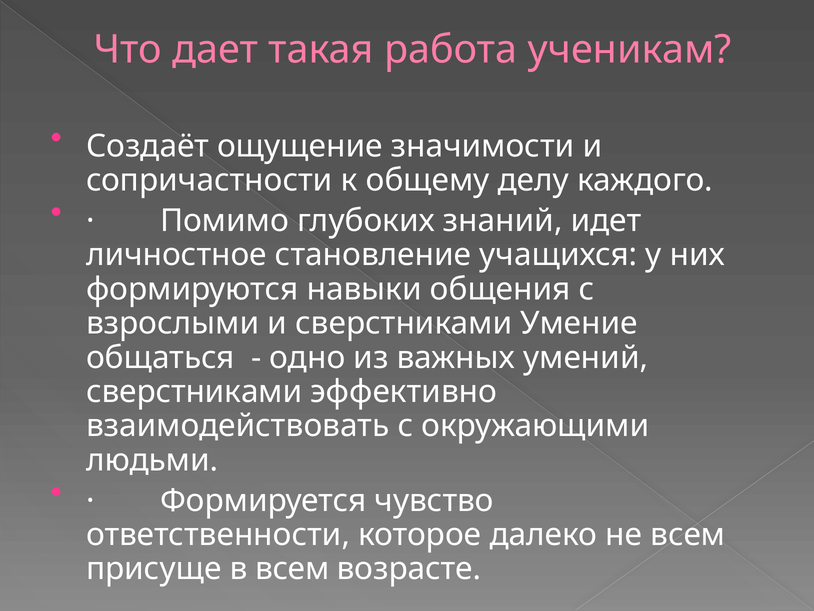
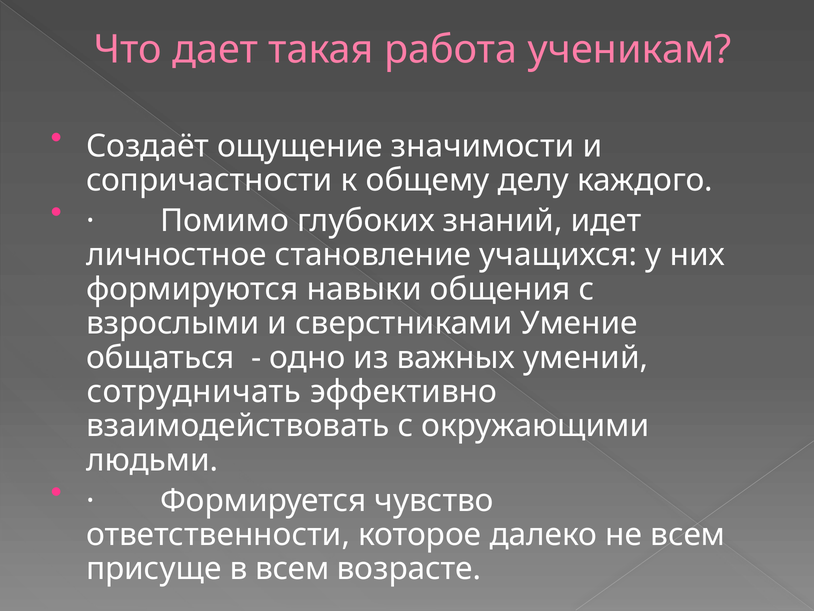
сверстниками at (194, 391): сверстниками -> сотрудничать
